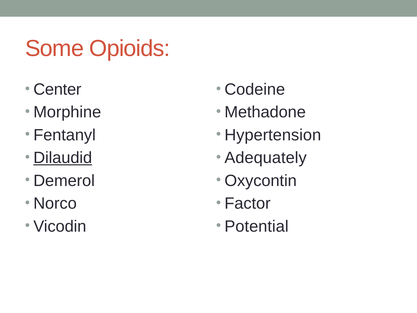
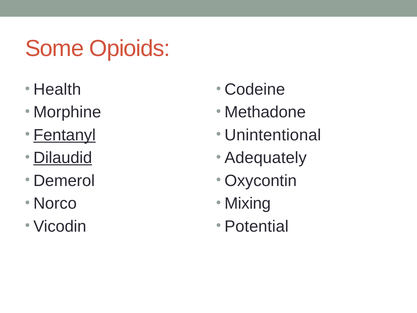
Center: Center -> Health
Fentanyl underline: none -> present
Hypertension: Hypertension -> Unintentional
Factor: Factor -> Mixing
